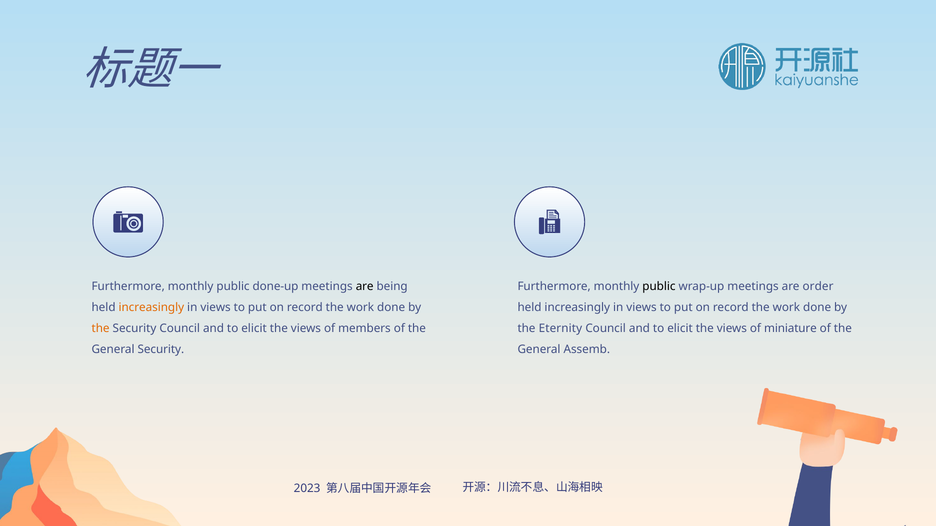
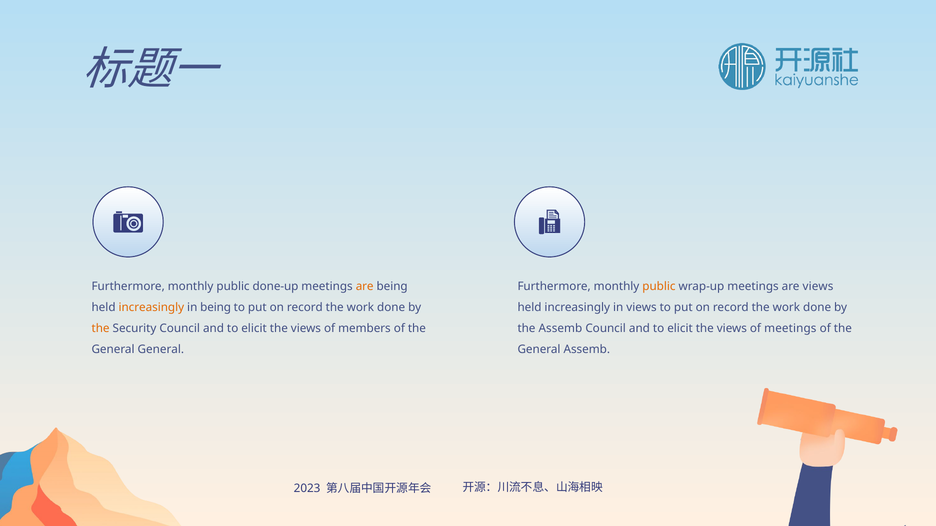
are at (365, 287) colour: black -> orange
public at (659, 287) colour: black -> orange
are order: order -> views
views at (216, 308): views -> being
the Eternity: Eternity -> Assemb
of miniature: miniature -> meetings
General Security: Security -> General
